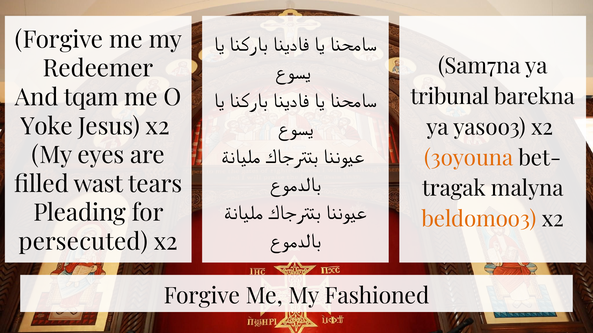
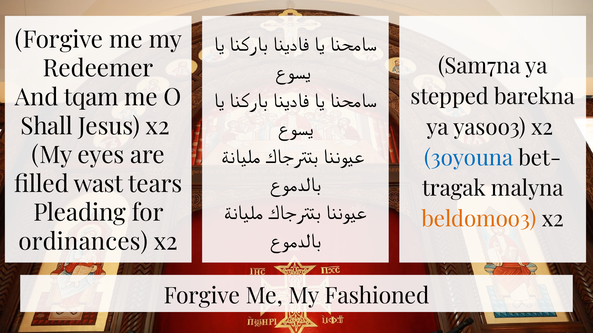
tribunal: tribunal -> stepped
Yoke: Yoke -> Shall
3oyouna colour: orange -> blue
persecuted: persecuted -> ordinances
